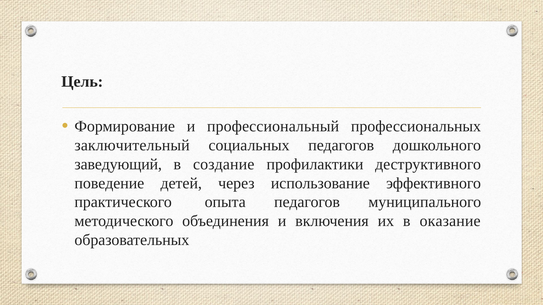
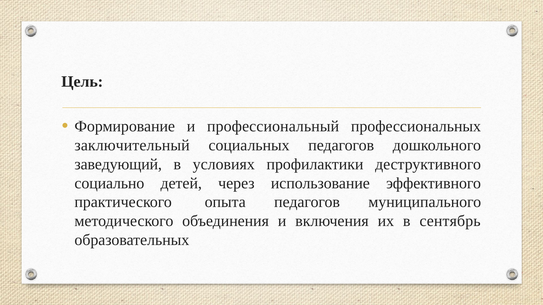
создание: создание -> условиях
поведение: поведение -> социально
оказание: оказание -> сентябрь
